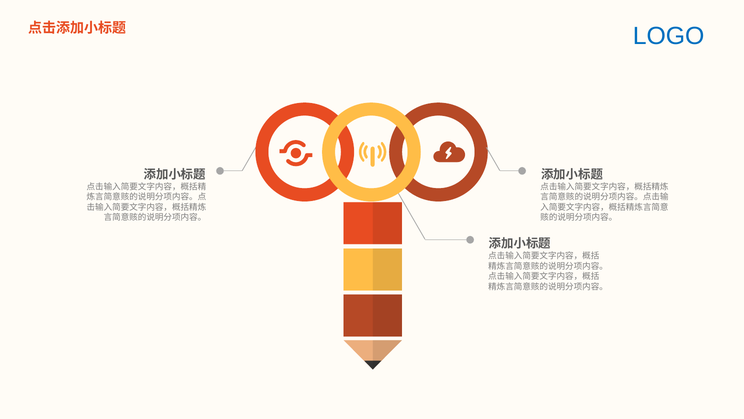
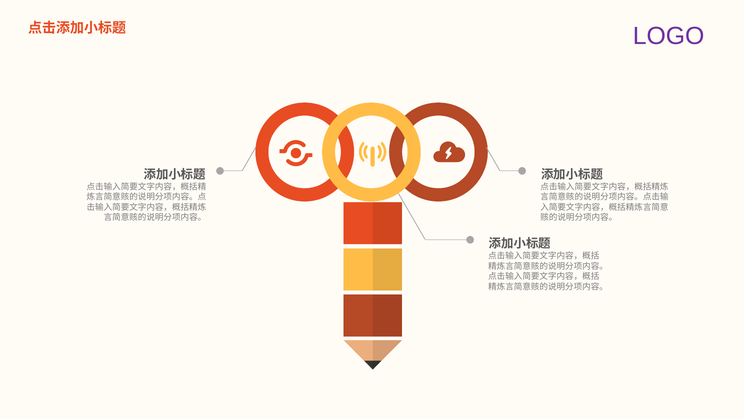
LOGO colour: blue -> purple
